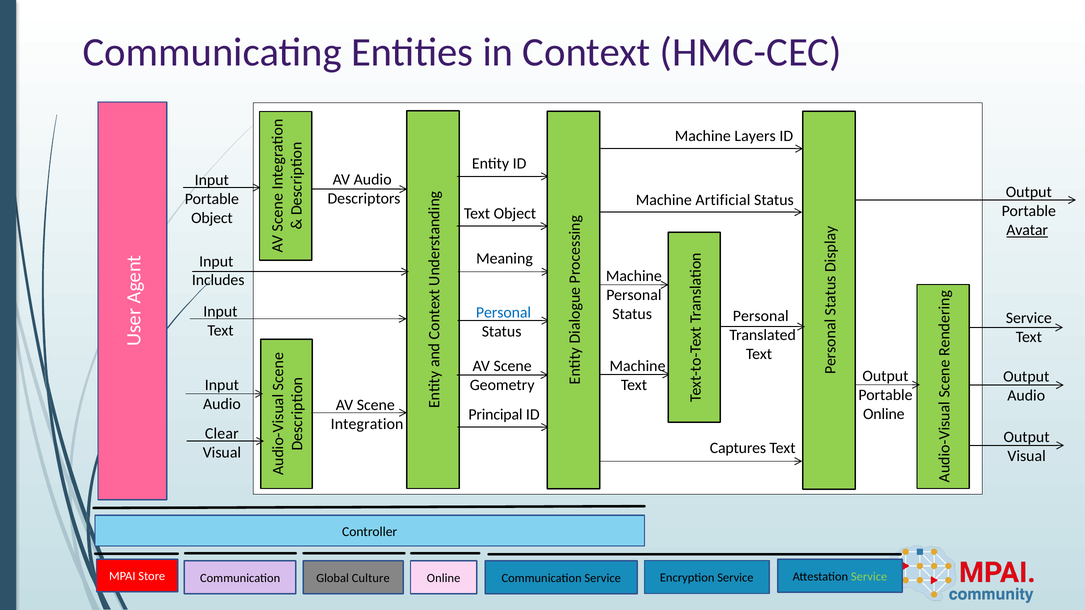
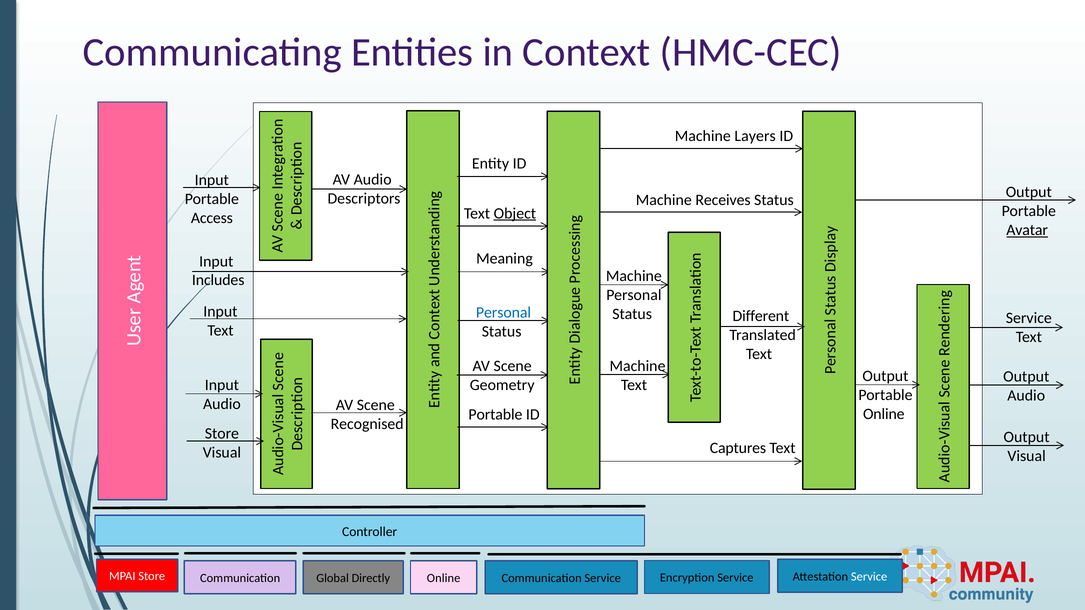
Artificial: Artificial -> Receives
Object at (515, 213) underline: none -> present
Object at (212, 218): Object -> Access
Personal at (761, 316): Personal -> Different
Principal at (495, 415): Principal -> Portable
Integration: Integration -> Recognised
Clear at (222, 434): Clear -> Store
Service at (869, 577) colour: light green -> white
Culture: Culture -> Directly
